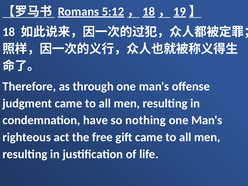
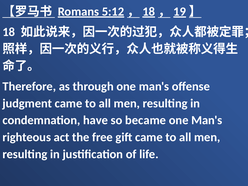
nothing: nothing -> became
